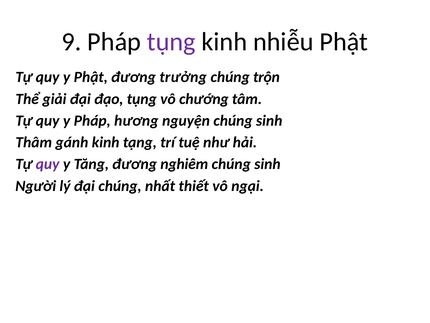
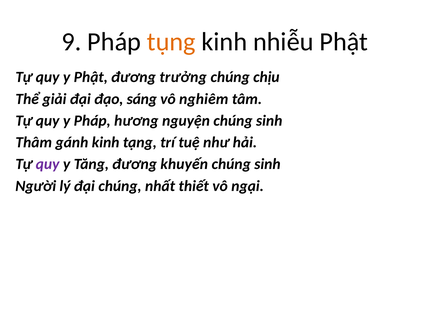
tụng at (171, 42) colour: purple -> orange
trộn: trộn -> chịu
đạo tụng: tụng -> sáng
chướng: chướng -> nghiêm
nghiêm: nghiêm -> khuyến
